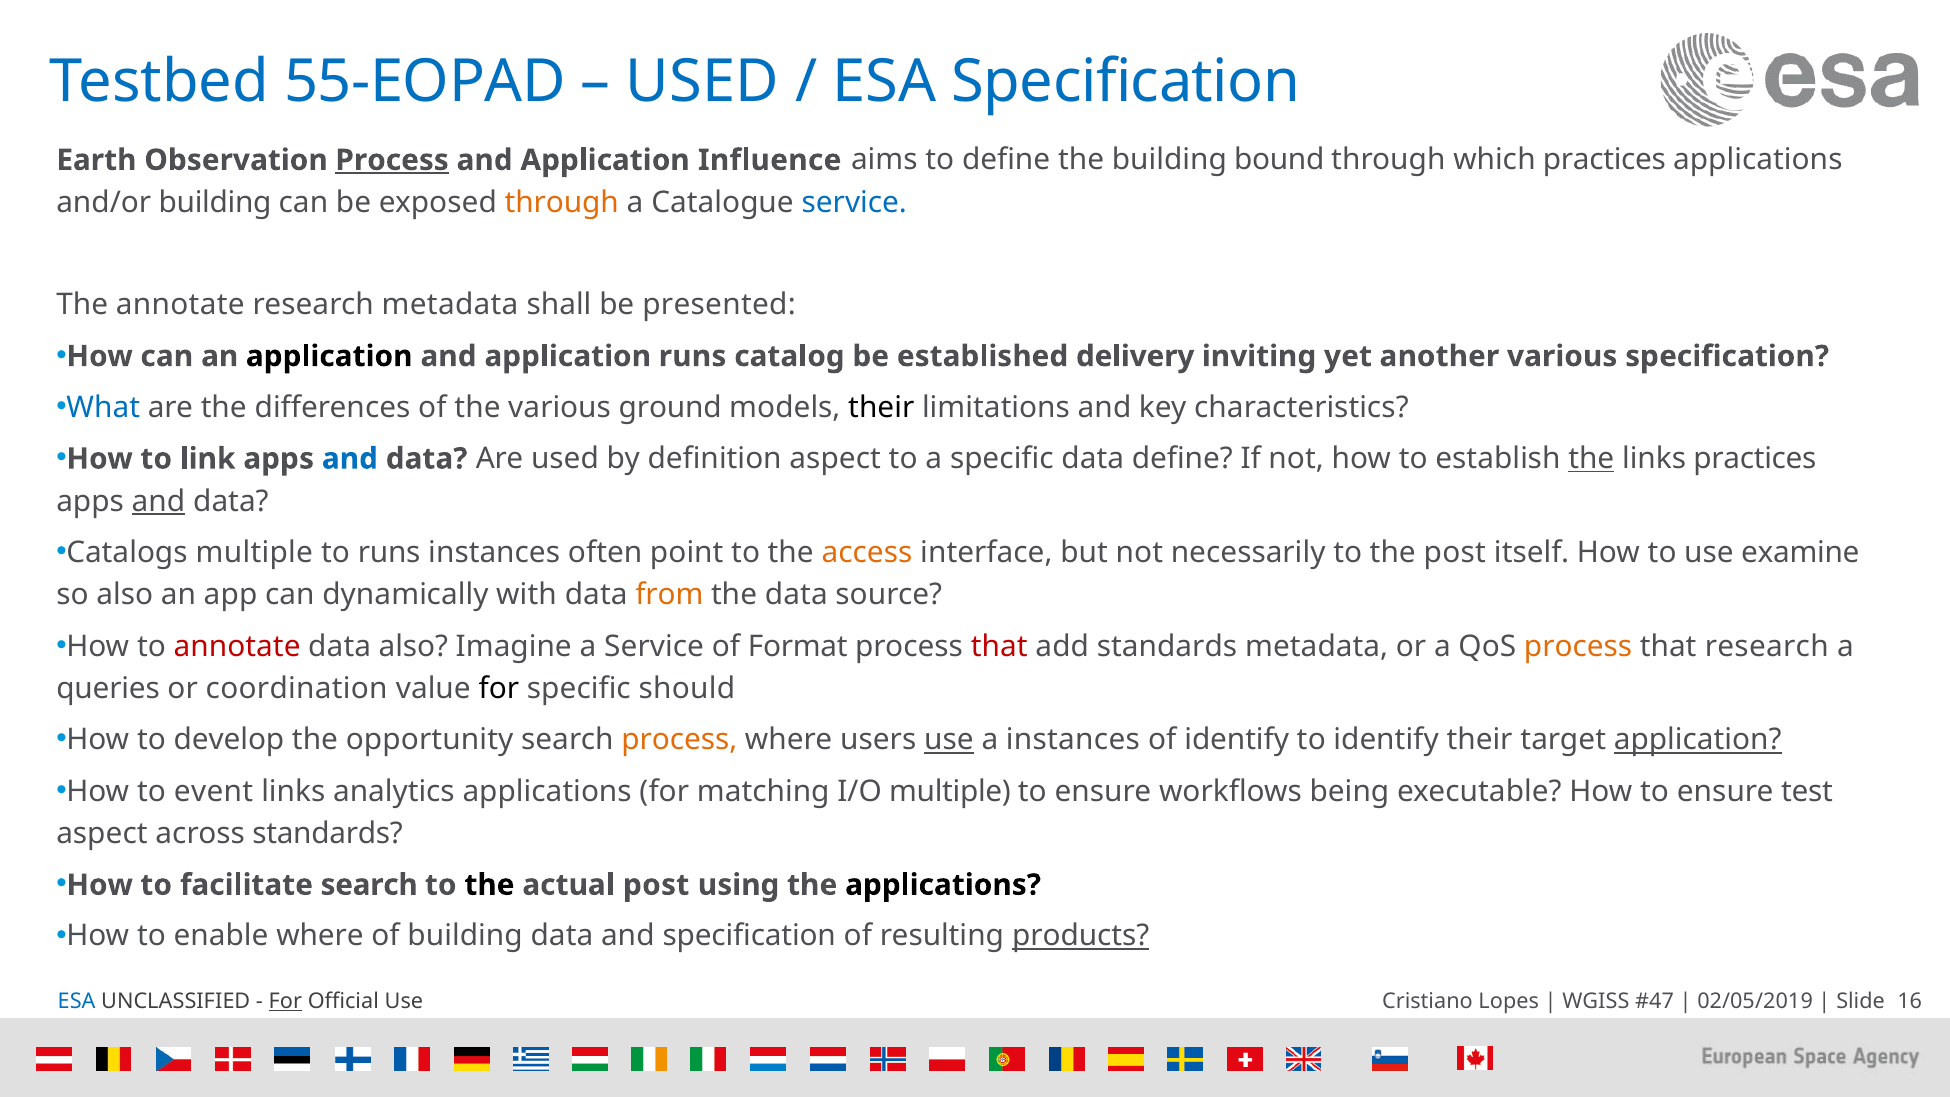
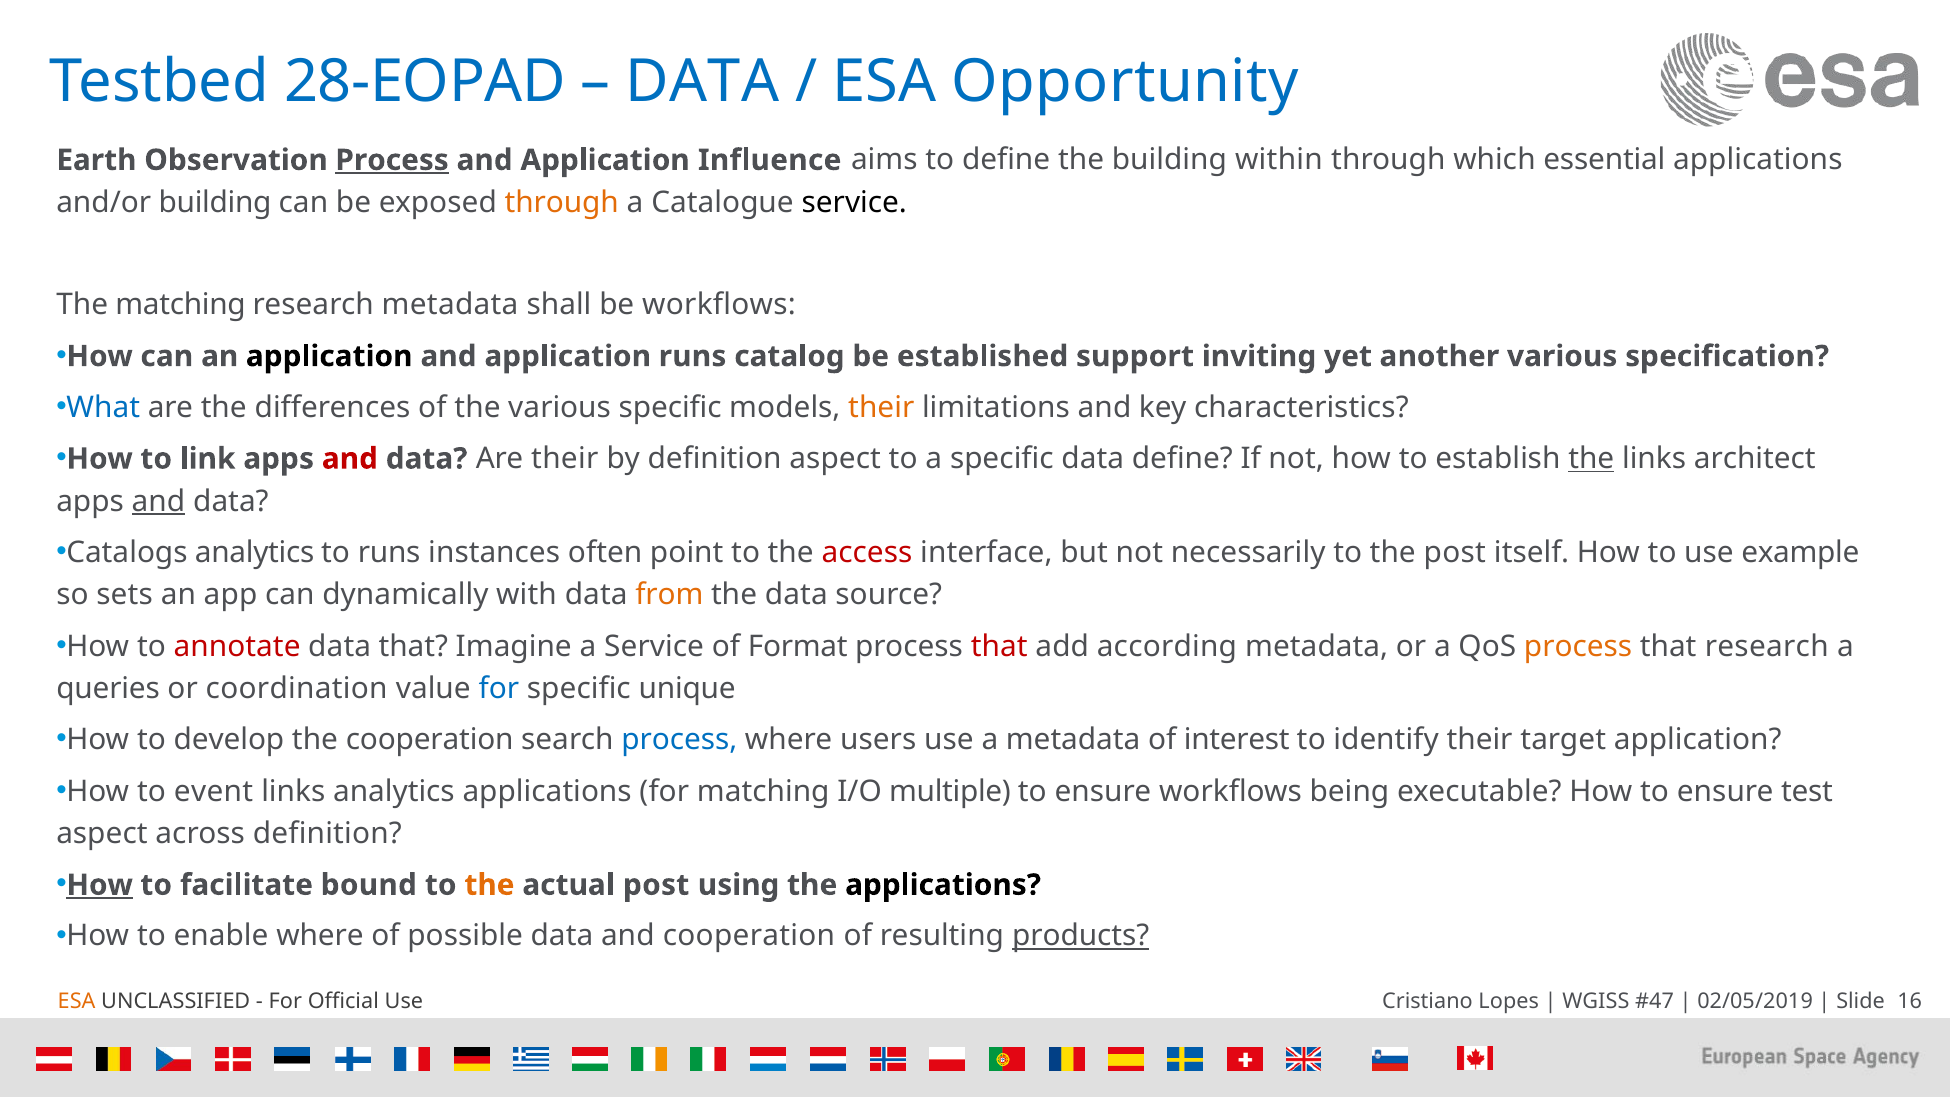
55-EOPAD: 55-EOPAD -> 28-EOPAD
USED at (703, 82): USED -> DATA
ESA Specification: Specification -> Opportunity
bound: bound -> within
which practices: practices -> essential
service at (854, 203) colour: blue -> black
The annotate: annotate -> matching
be presented: presented -> workflows
delivery: delivery -> support
various ground: ground -> specific
their at (881, 408) colour: black -> orange
and at (350, 459) colour: blue -> red
Are used: used -> their
links practices: practices -> architect
Catalogs multiple: multiple -> analytics
access colour: orange -> red
examine: examine -> example
so also: also -> sets
data also: also -> that
add standards: standards -> according
for at (499, 689) colour: black -> blue
should: should -> unique
the opportunity: opportunity -> cooperation
process at (679, 740) colour: orange -> blue
use at (949, 740) underline: present -> none
a instances: instances -> metadata
of identify: identify -> interest
application at (1698, 740) underline: present -> none
across standards: standards -> definition
How at (100, 885) underline: none -> present
facilitate search: search -> bound
the at (489, 885) colour: black -> orange
of building: building -> possible
and specification: specification -> cooperation
ESA at (77, 1001) colour: blue -> orange
For at (285, 1001) underline: present -> none
